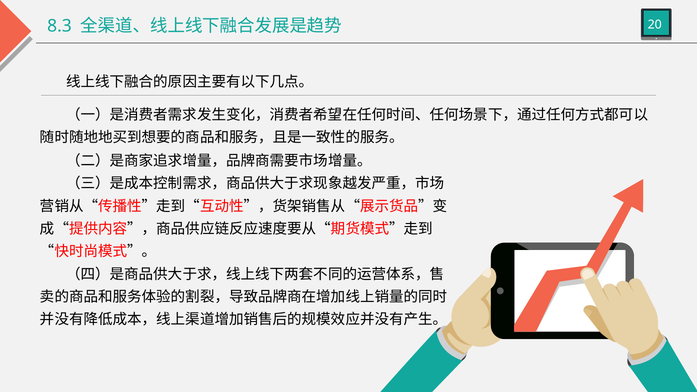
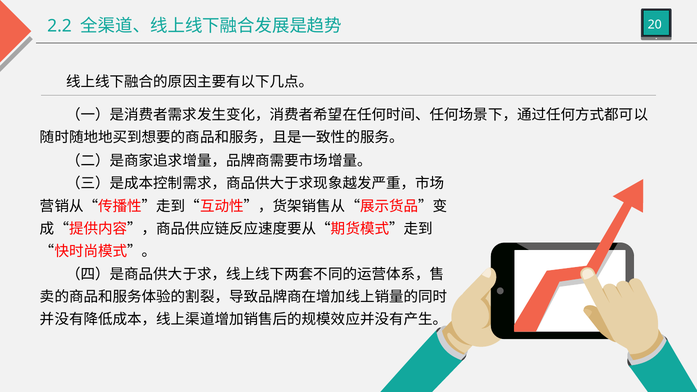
8.3: 8.3 -> 2.2
